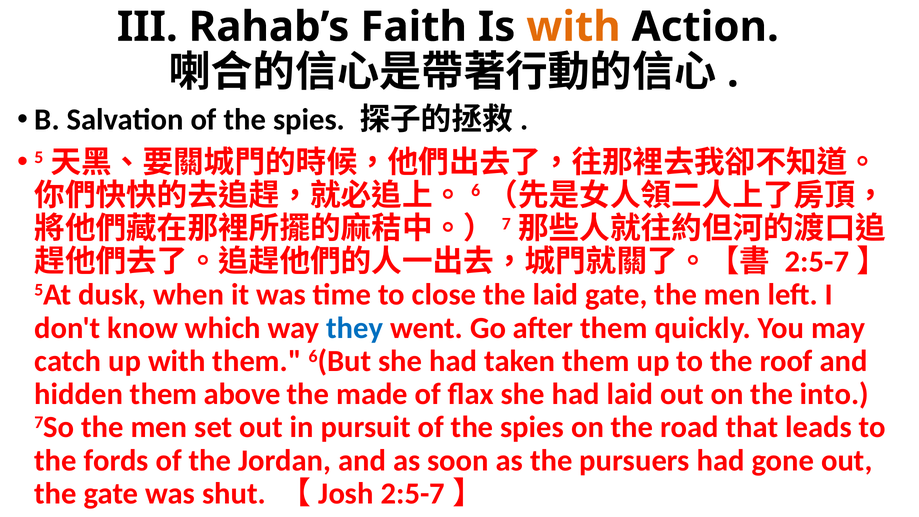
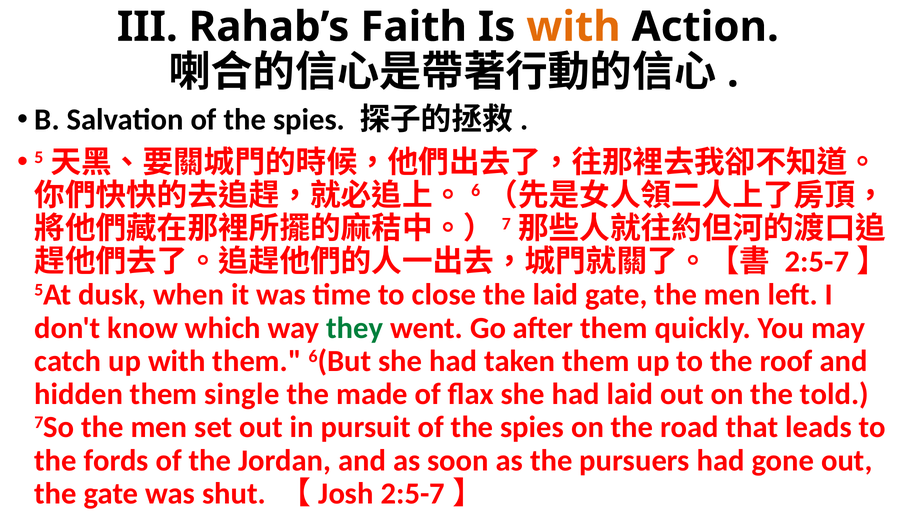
they colour: blue -> green
above: above -> single
into: into -> told
